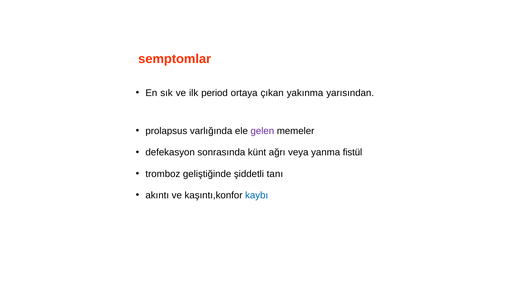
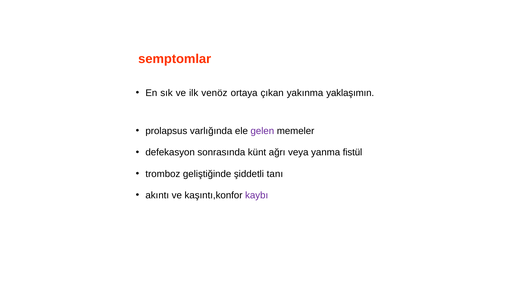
period: period -> venöz
yarısından: yarısından -> yaklaşımın
kaybı colour: blue -> purple
